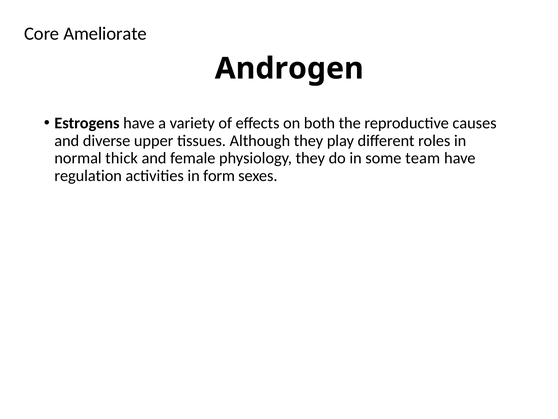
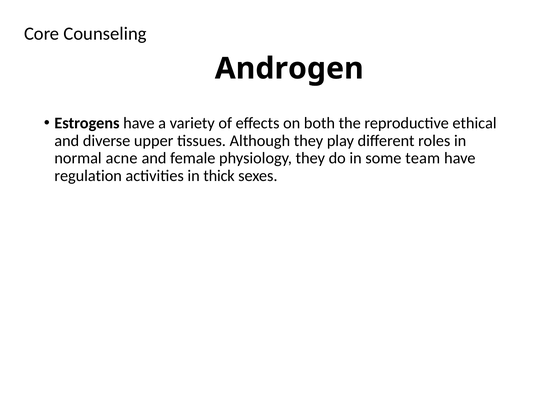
Ameliorate: Ameliorate -> Counseling
causes: causes -> ethical
thick: thick -> acne
form: form -> thick
